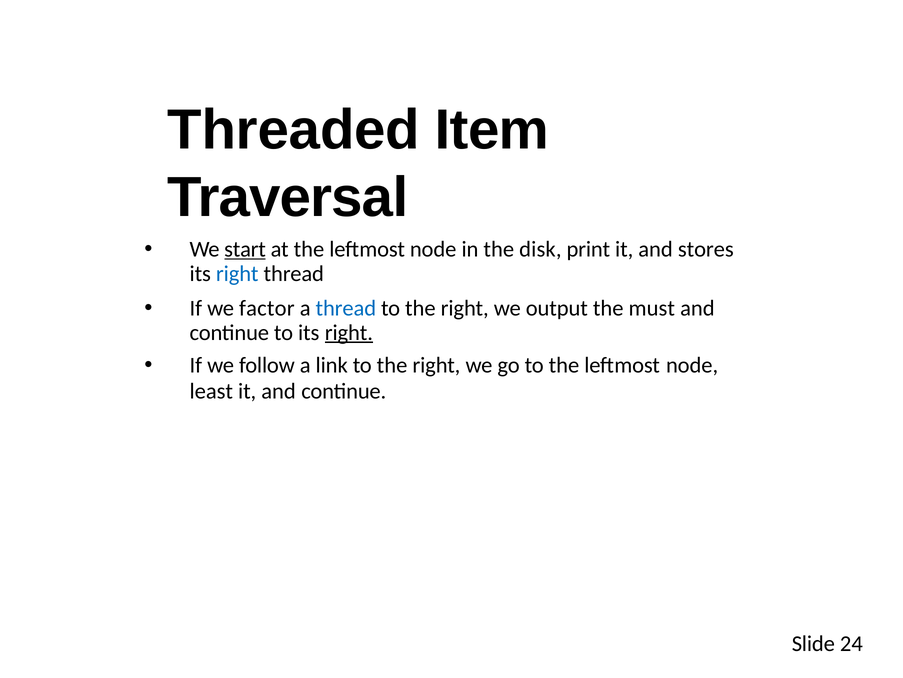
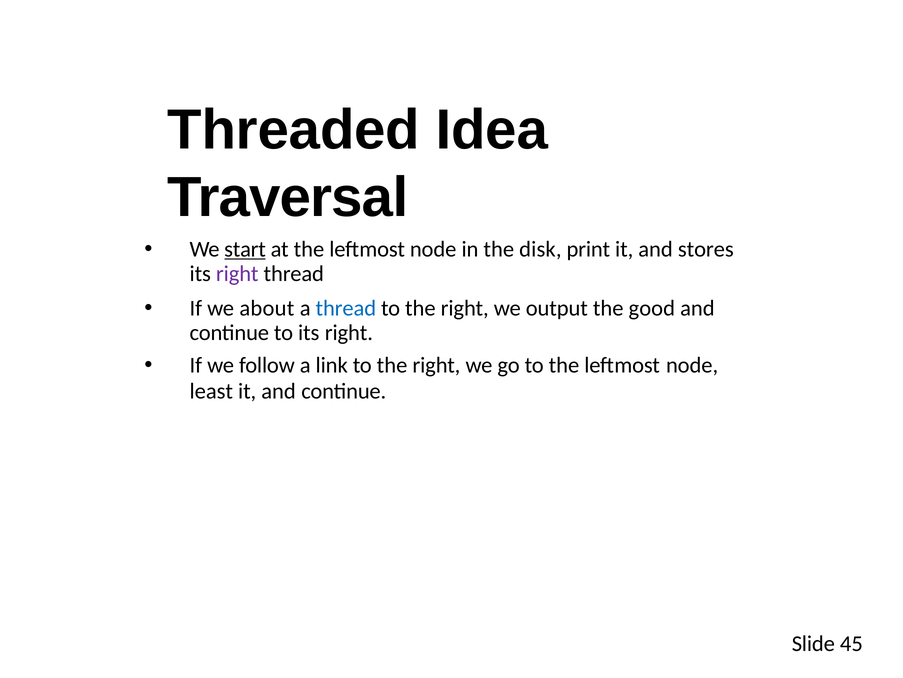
Item: Item -> Idea
right at (237, 273) colour: blue -> purple
factor: factor -> about
must: must -> good
right at (349, 332) underline: present -> none
24: 24 -> 45
